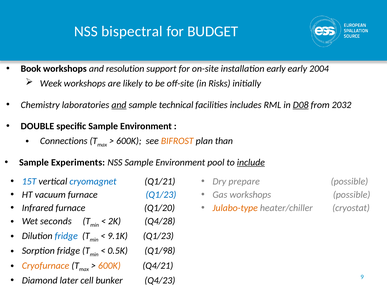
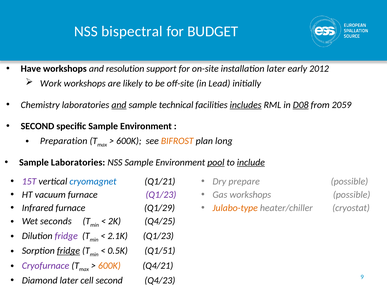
Book: Book -> Have
installation early: early -> later
2004: 2004 -> 2012
Week: Week -> Work
Risks: Risks -> Lead
includes underline: none -> present
2032: 2032 -> 2059
DOUBLE at (37, 126): DOUBLE -> SECOND
Connections: Connections -> Preparation
than: than -> long
Sample Experiments: Experiments -> Laboratories
pool underline: none -> present
15T colour: blue -> purple
Q1/23 at (161, 195) colour: blue -> purple
Q1/20: Q1/20 -> Q1/29
Q4/28: Q4/28 -> Q4/25
fridge at (66, 236) colour: blue -> purple
9.1K: 9.1K -> 2.1K
fridge at (68, 251) underline: none -> present
Q1/98: Q1/98 -> Q1/51
Cryofurnace colour: orange -> purple
cell bunker: bunker -> second
